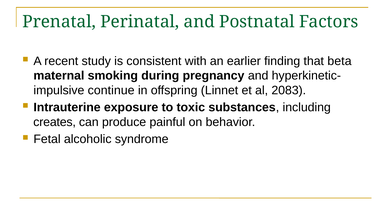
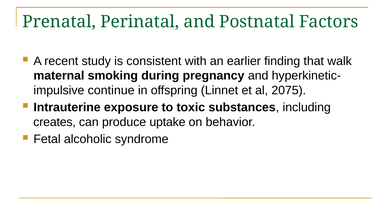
beta: beta -> walk
2083: 2083 -> 2075
painful: painful -> uptake
